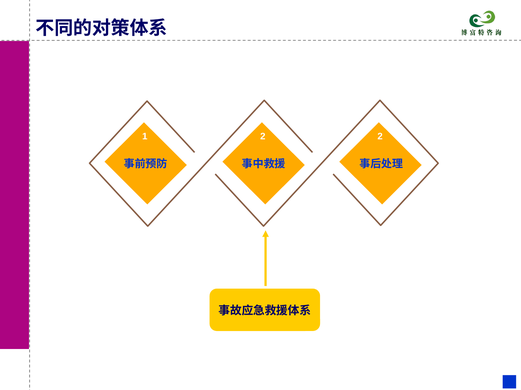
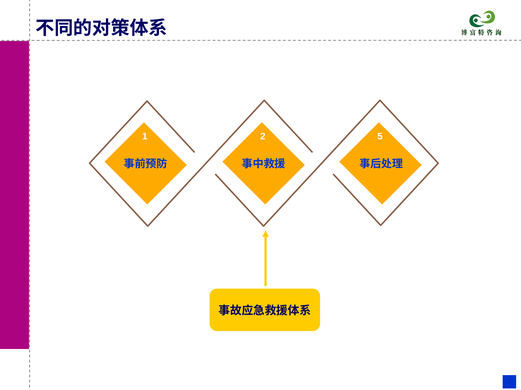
2 2: 2 -> 5
